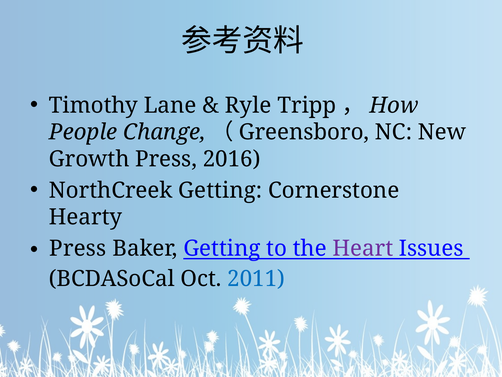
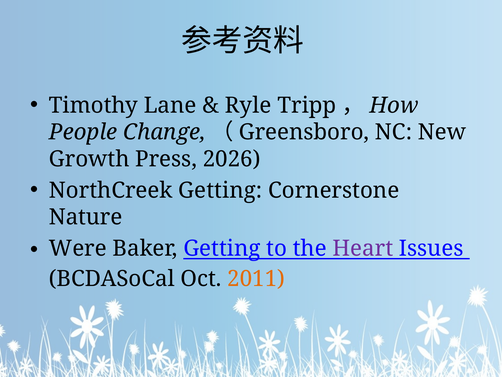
2016: 2016 -> 2026
Hearty: Hearty -> Nature
Press at (78, 248): Press -> Were
2011 colour: blue -> orange
